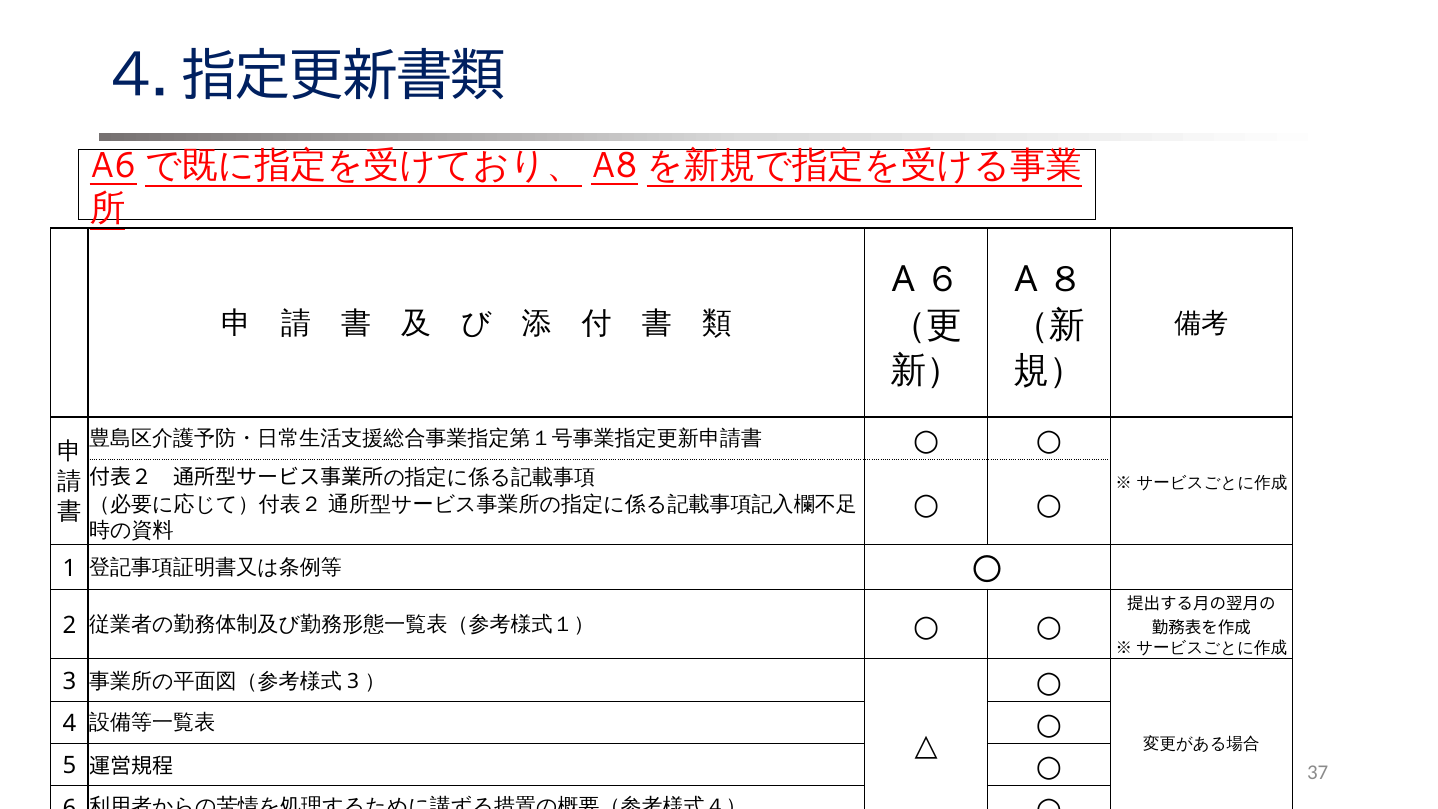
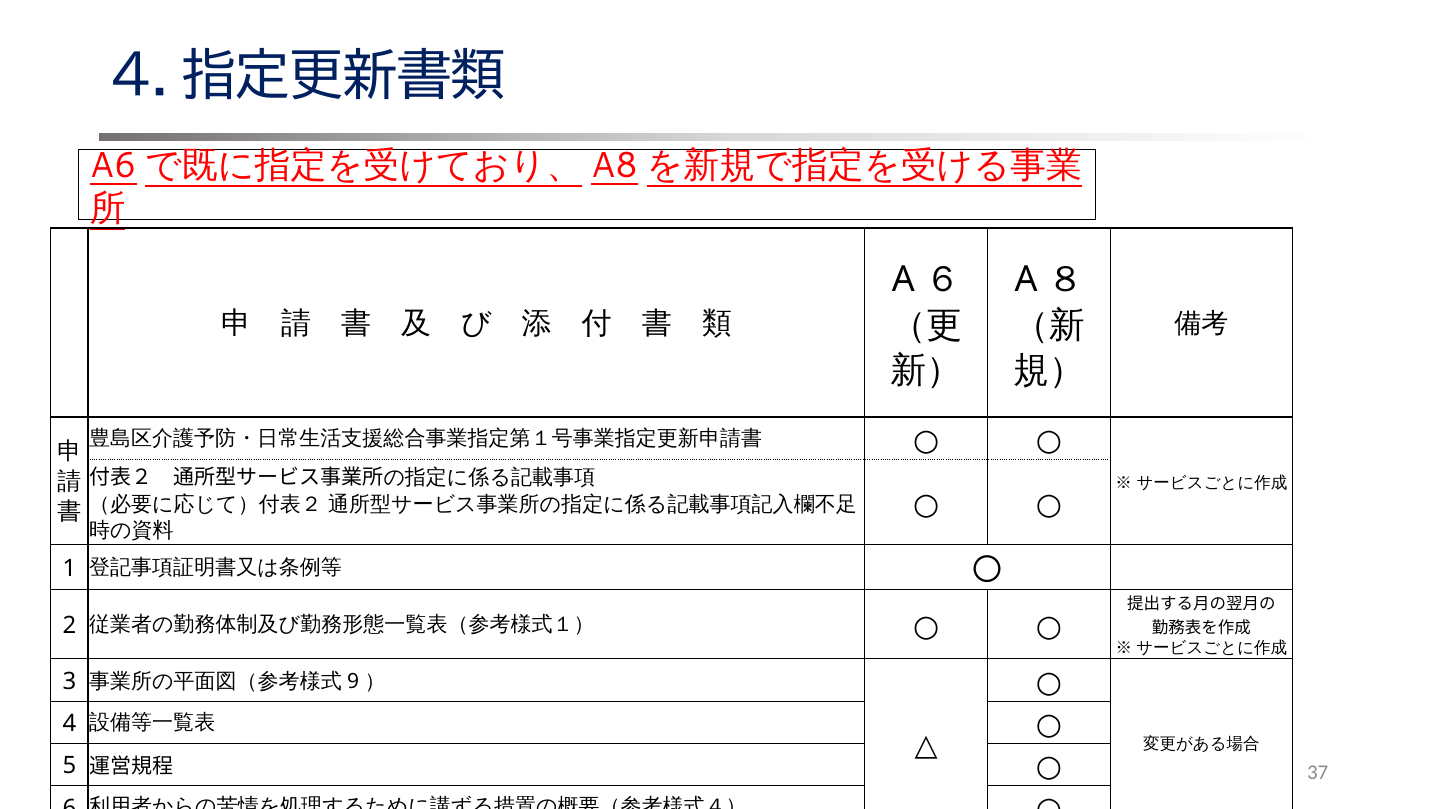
3 at (353, 681): 3 -> 9
